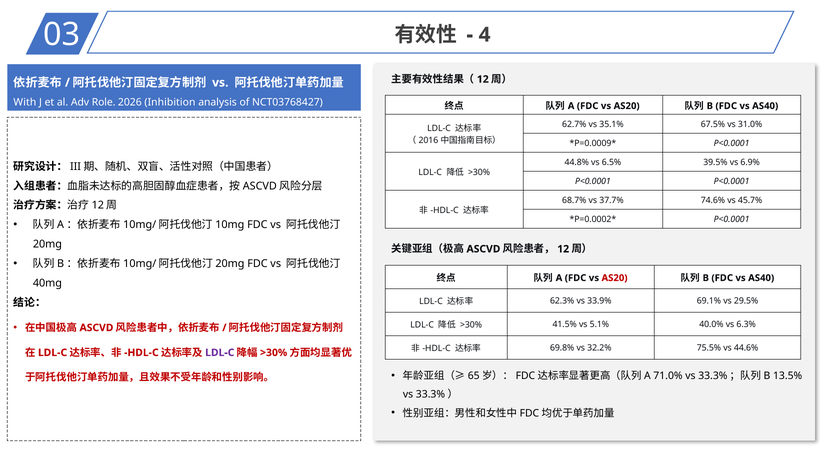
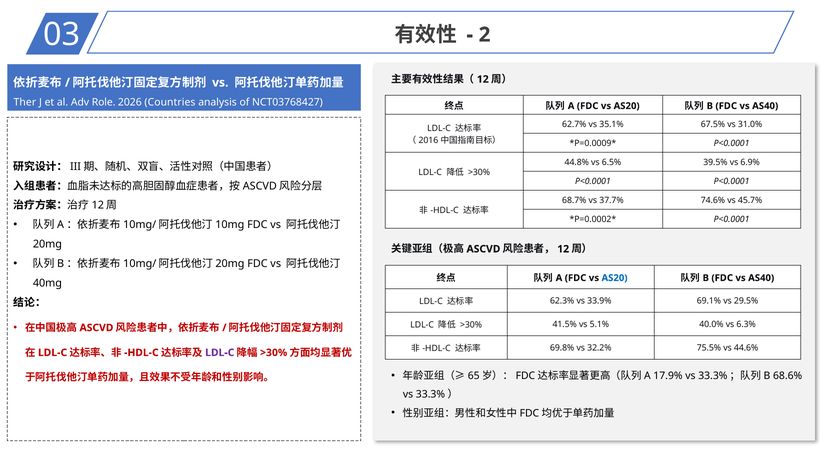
4: 4 -> 2
With: With -> Ther
Inhibition: Inhibition -> Countries
AS20 at (615, 278) colour: red -> blue
71.0%: 71.0% -> 17.9%
13.5%: 13.5% -> 68.6%
